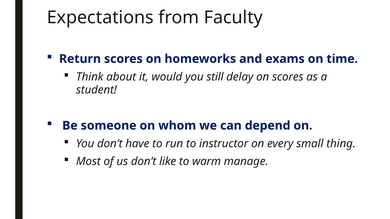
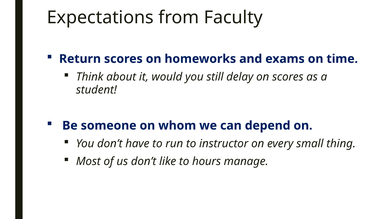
warm: warm -> hours
